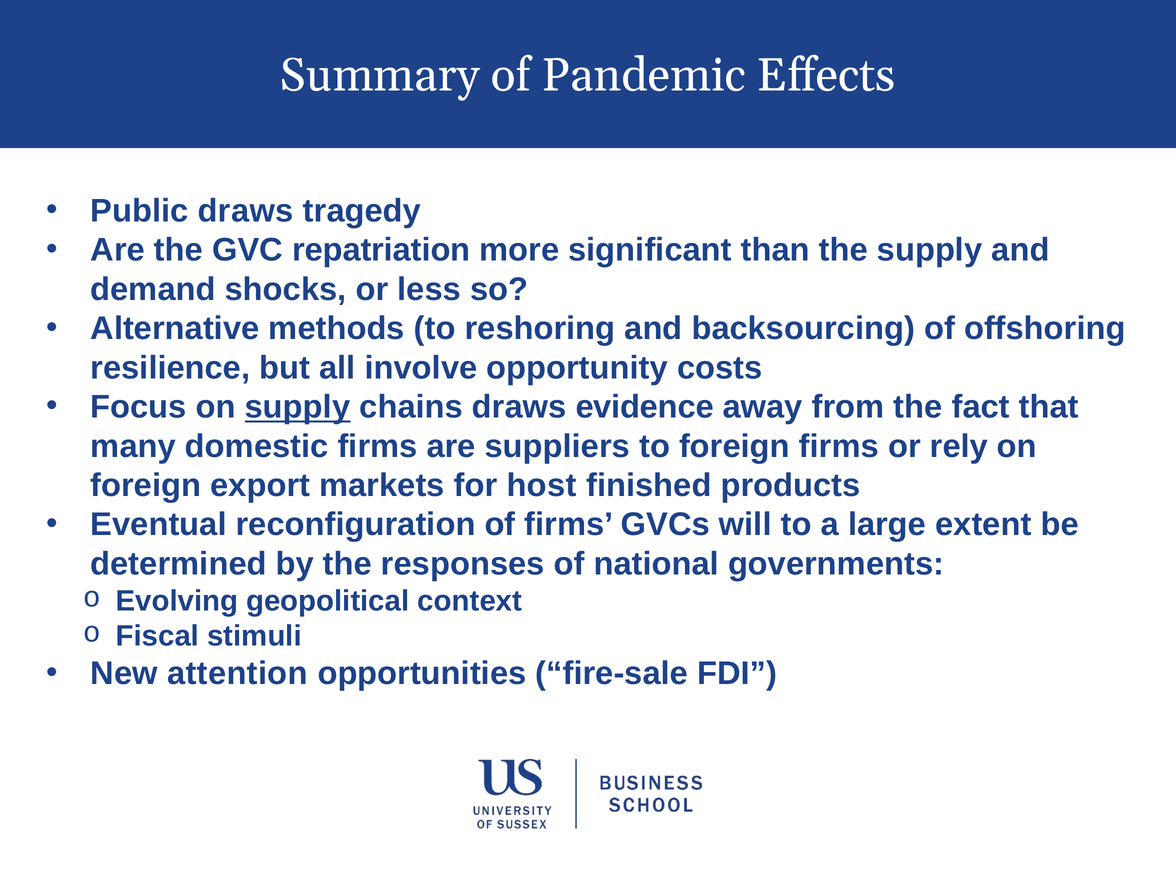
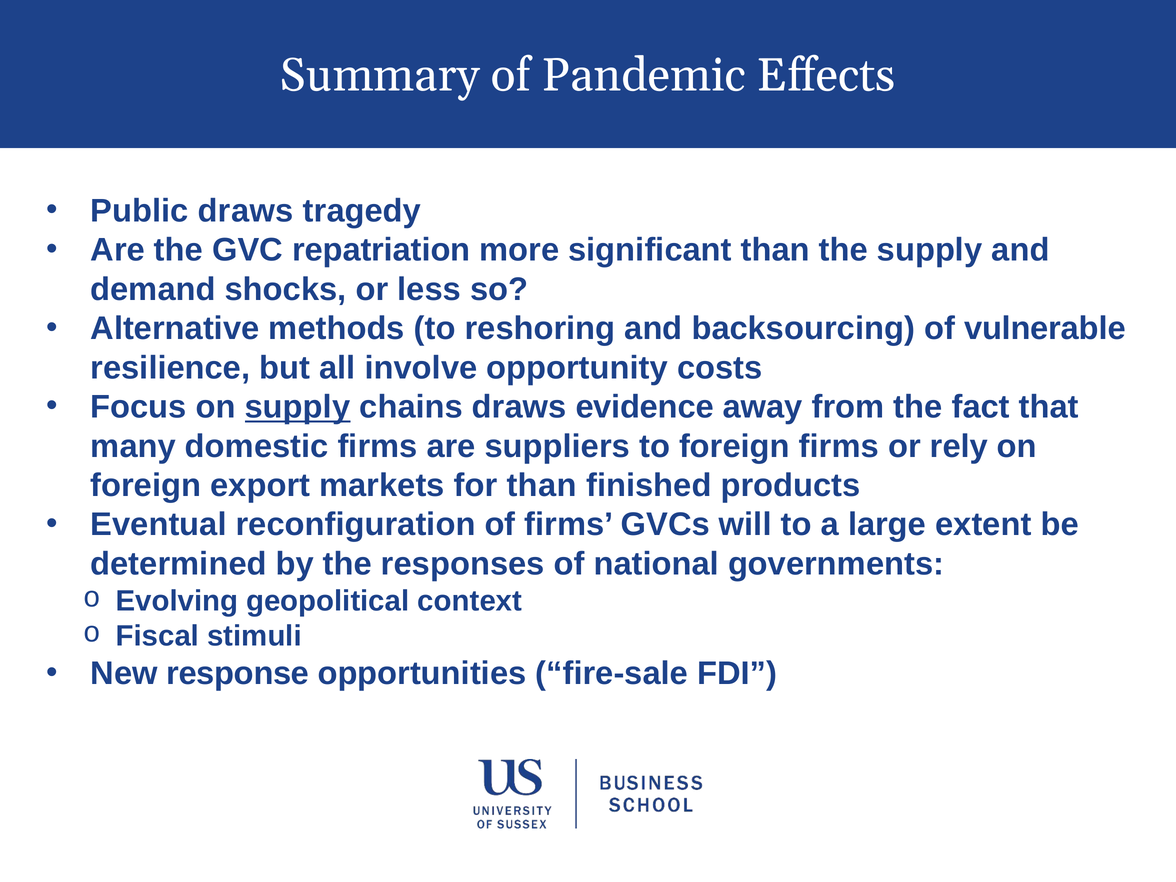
offshoring: offshoring -> vulnerable
for host: host -> than
attention: attention -> response
